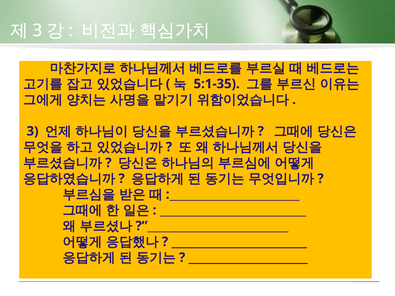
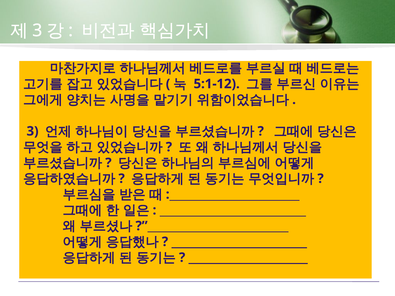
5:1-35: 5:1-35 -> 5:1-12
